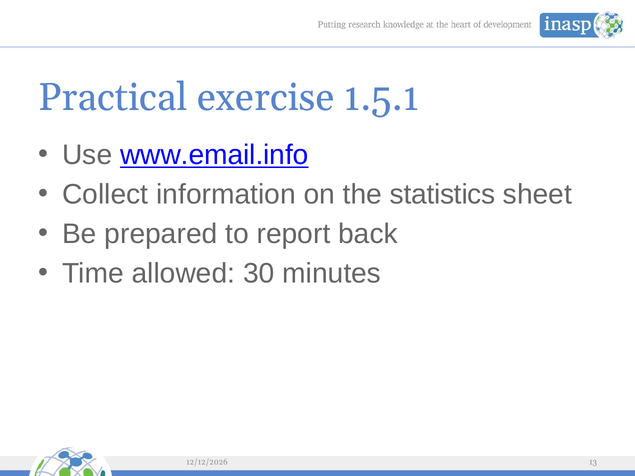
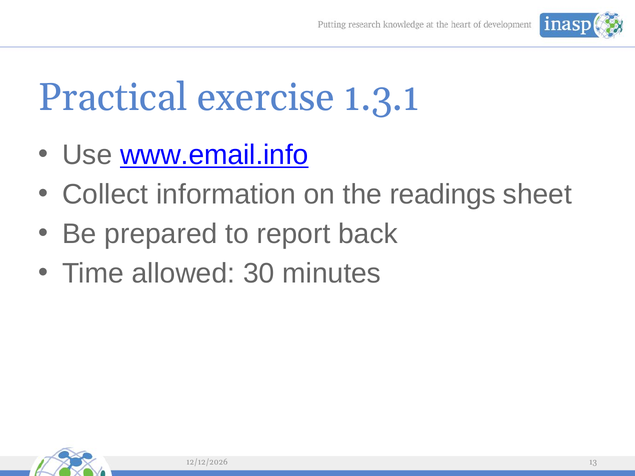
1.5.1: 1.5.1 -> 1.3.1
statistics: statistics -> readings
